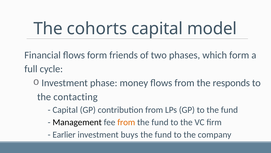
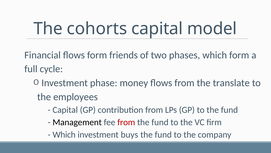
responds: responds -> translate
contacting: contacting -> employees
from at (126, 122) colour: orange -> red
Earlier at (64, 134): Earlier -> Which
